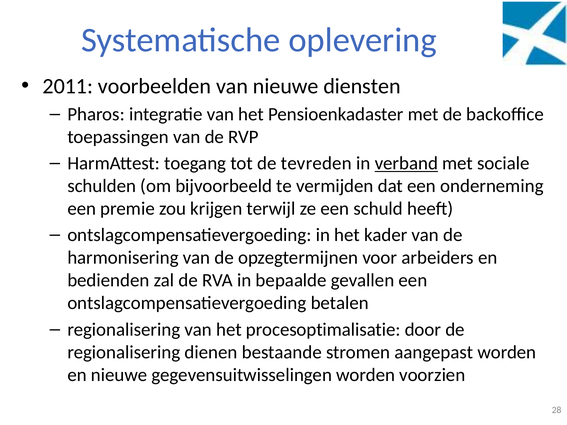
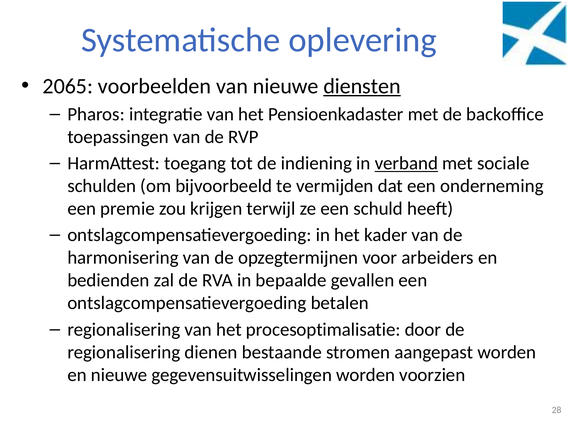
2011: 2011 -> 2065
diensten underline: none -> present
tevreden: tevreden -> indiening
